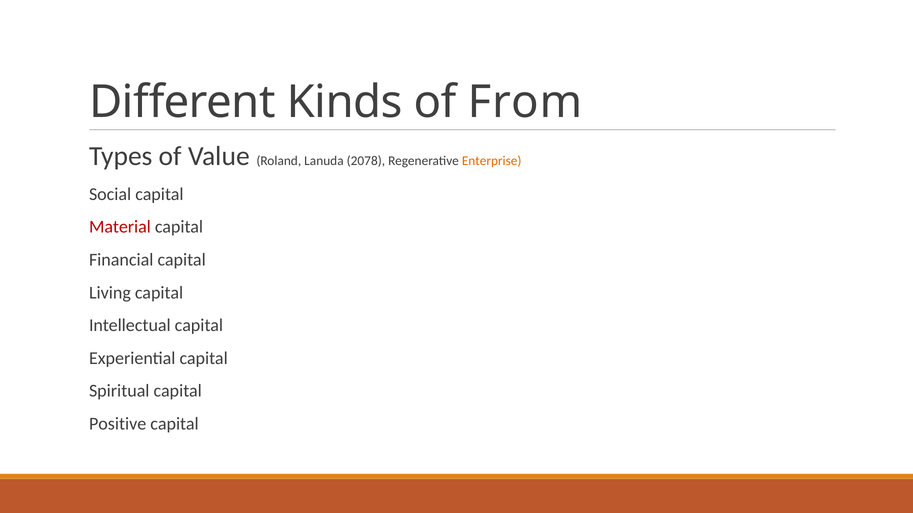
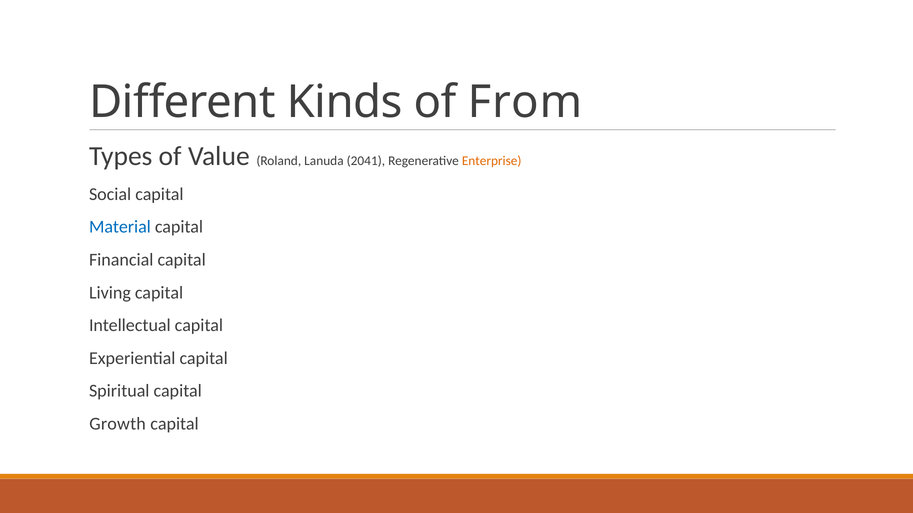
2078: 2078 -> 2041
Material colour: red -> blue
Positive: Positive -> Growth
